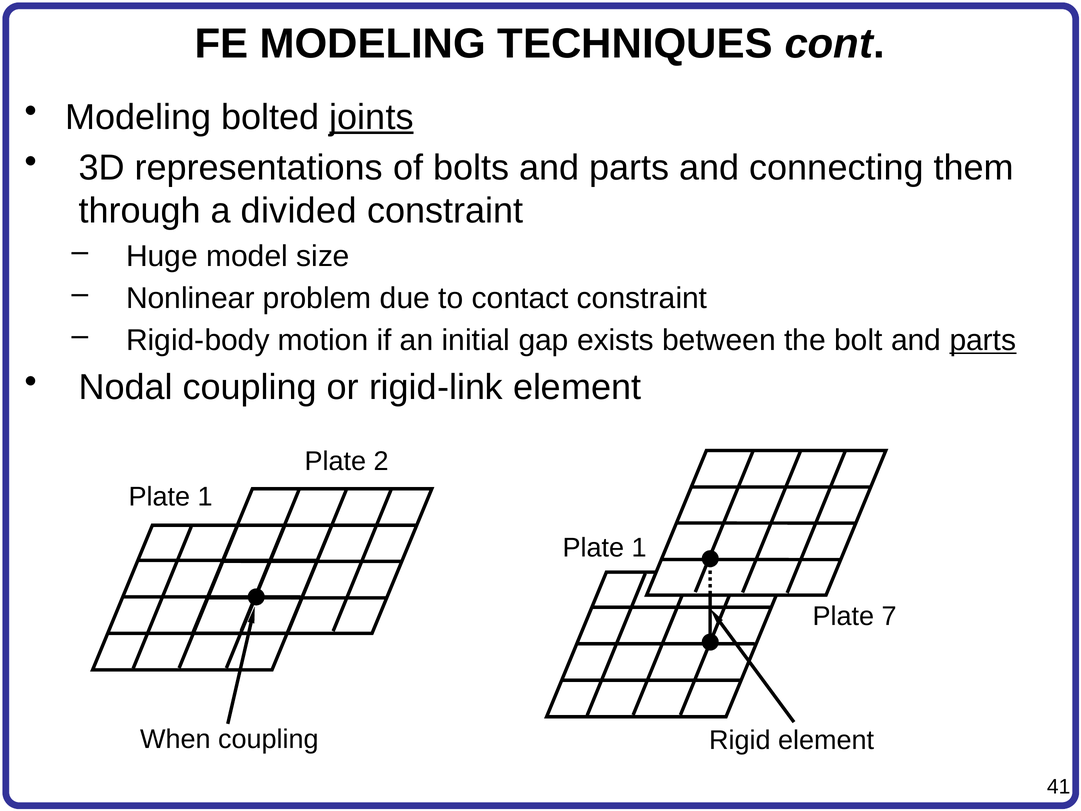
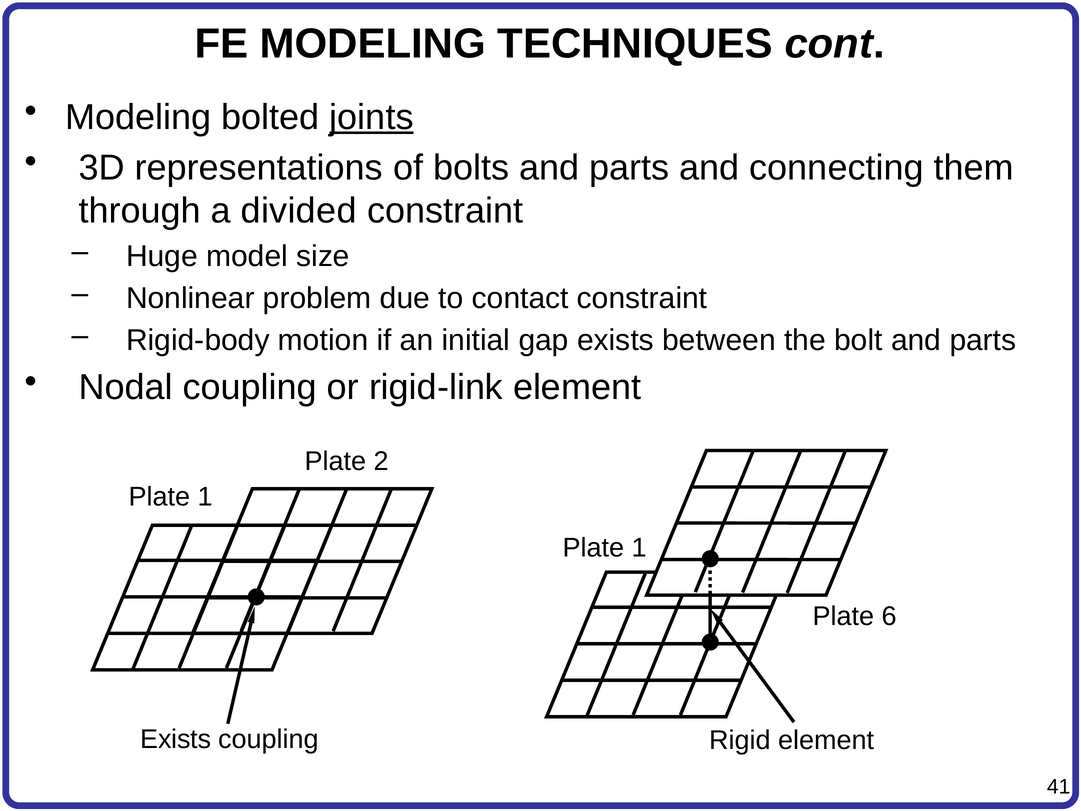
parts at (983, 340) underline: present -> none
7: 7 -> 6
When at (176, 739): When -> Exists
